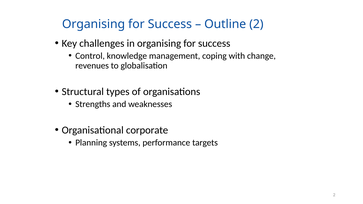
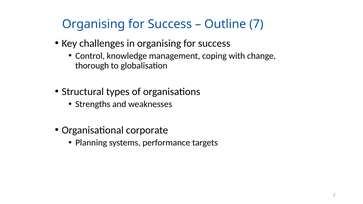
Outline 2: 2 -> 7
revenues: revenues -> thorough
